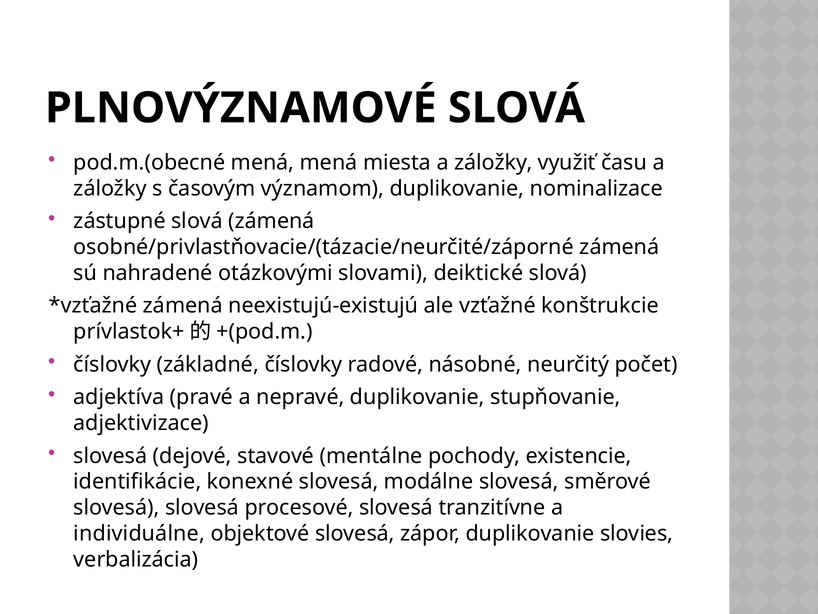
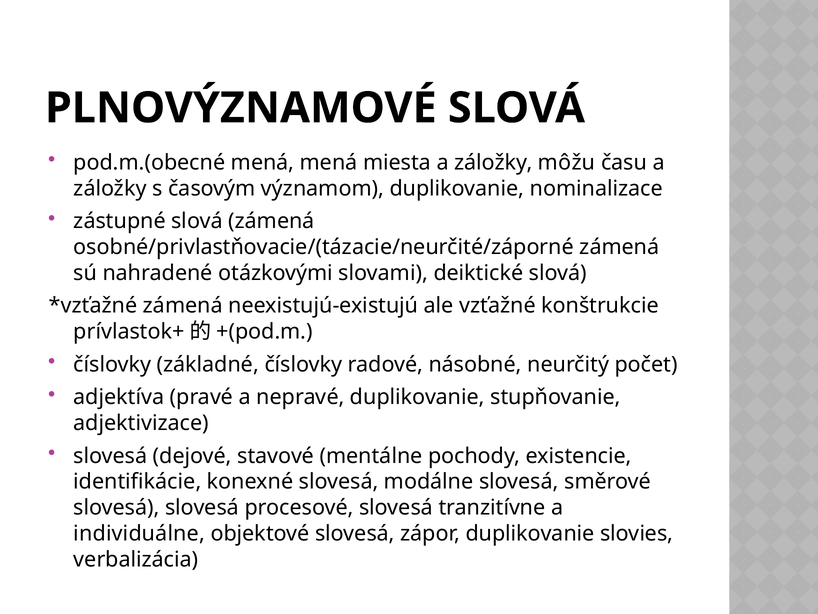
využiť: využiť -> môžu
